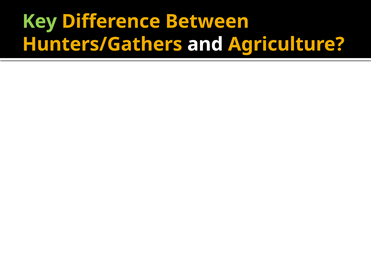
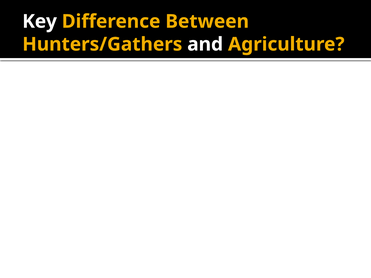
Key colour: light green -> white
